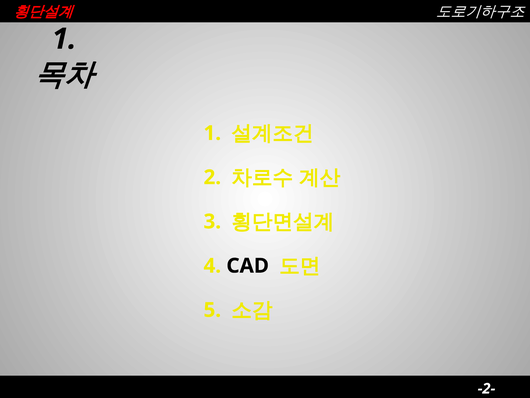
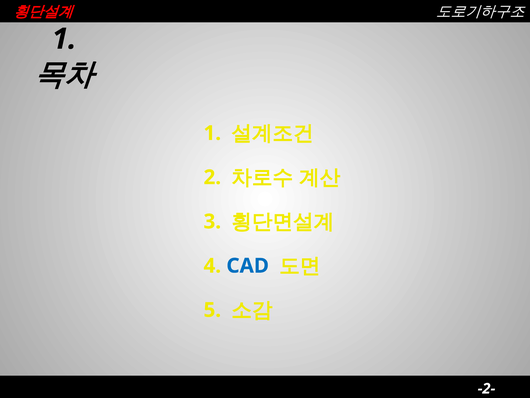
CAD colour: black -> blue
